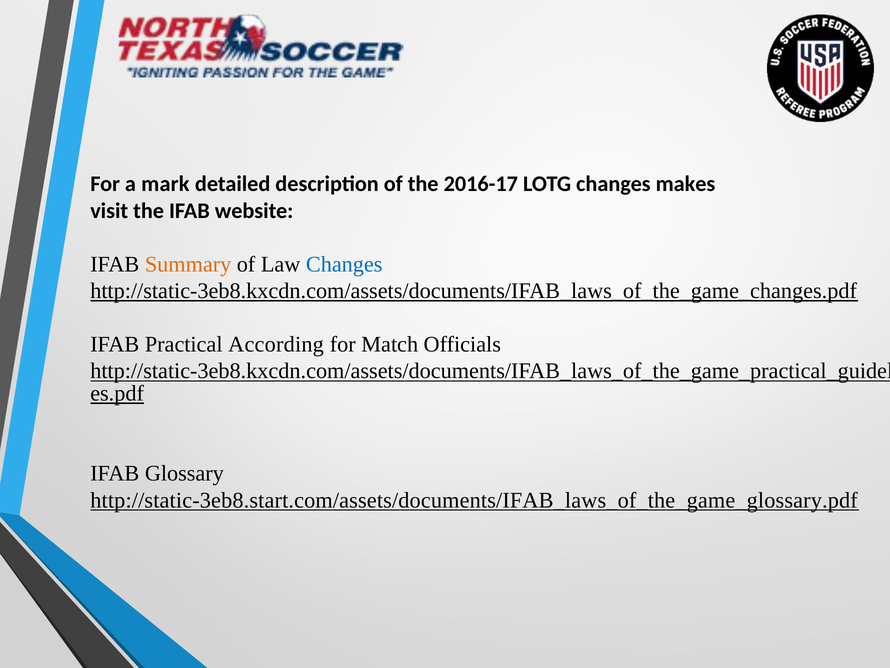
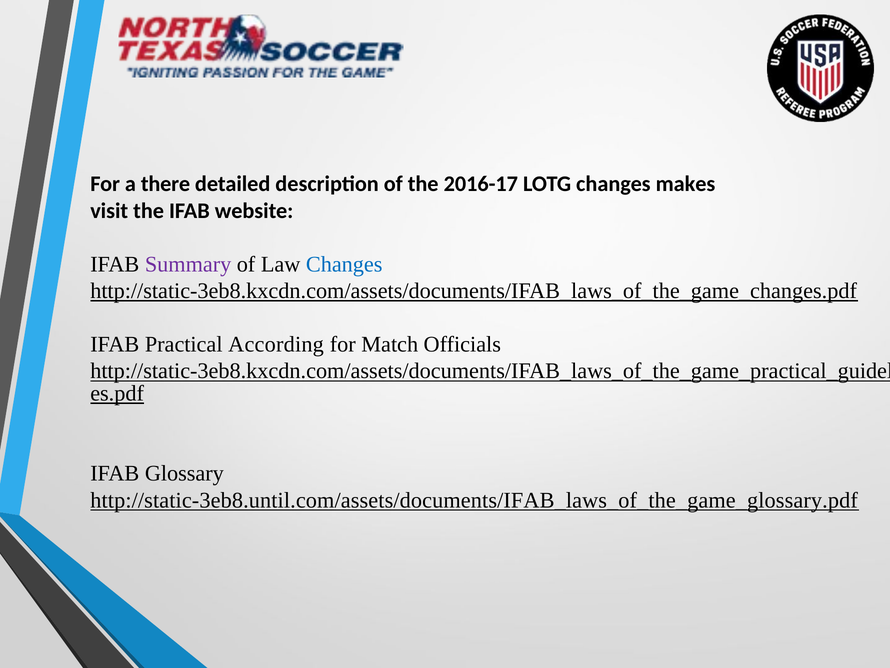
mark: mark -> there
Summary colour: orange -> purple
http://static-3eb8.start.com/assets/documents/IFAB_laws_of_the_game_glossary.pdf: http://static-3eb8.start.com/assets/documents/IFAB_laws_of_the_game_glossary.pdf -> http://static-3eb8.until.com/assets/documents/IFAB_laws_of_the_game_glossary.pdf
